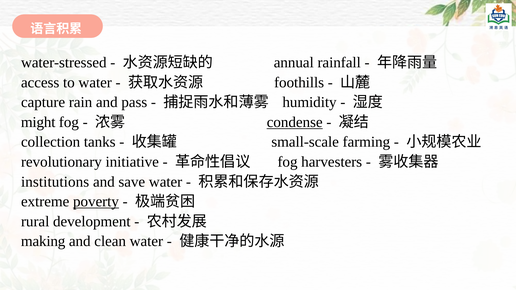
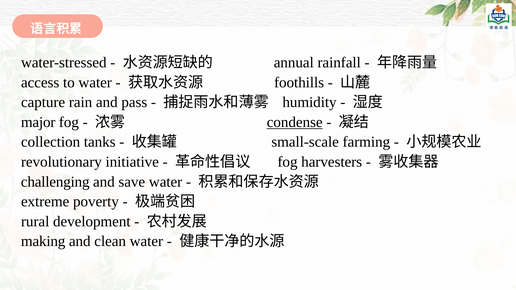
might: might -> major
institutions: institutions -> challenging
poverty underline: present -> none
